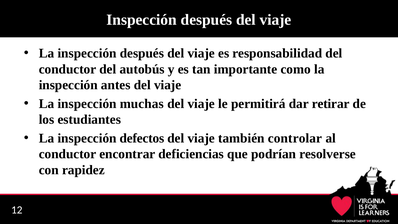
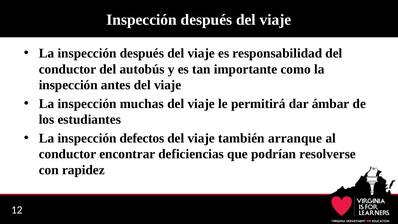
retirar: retirar -> ámbar
controlar: controlar -> arranque
